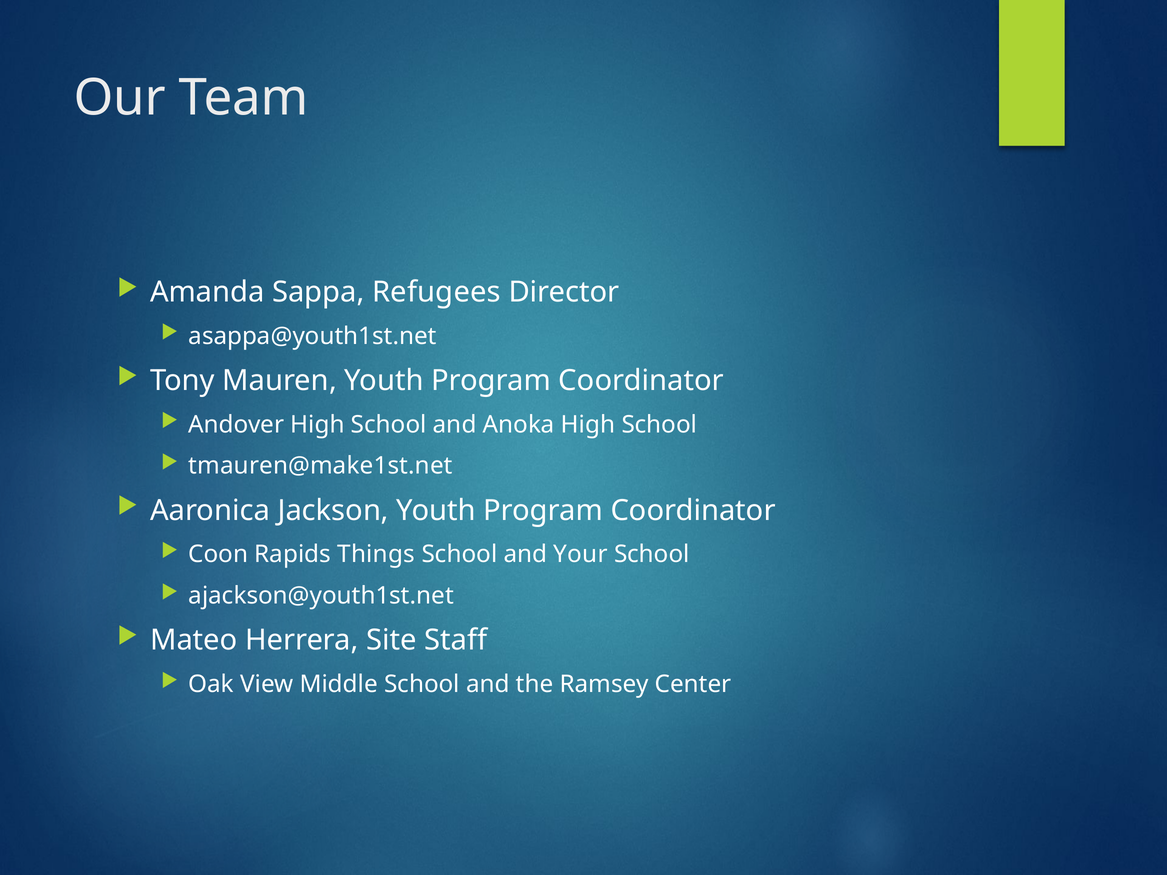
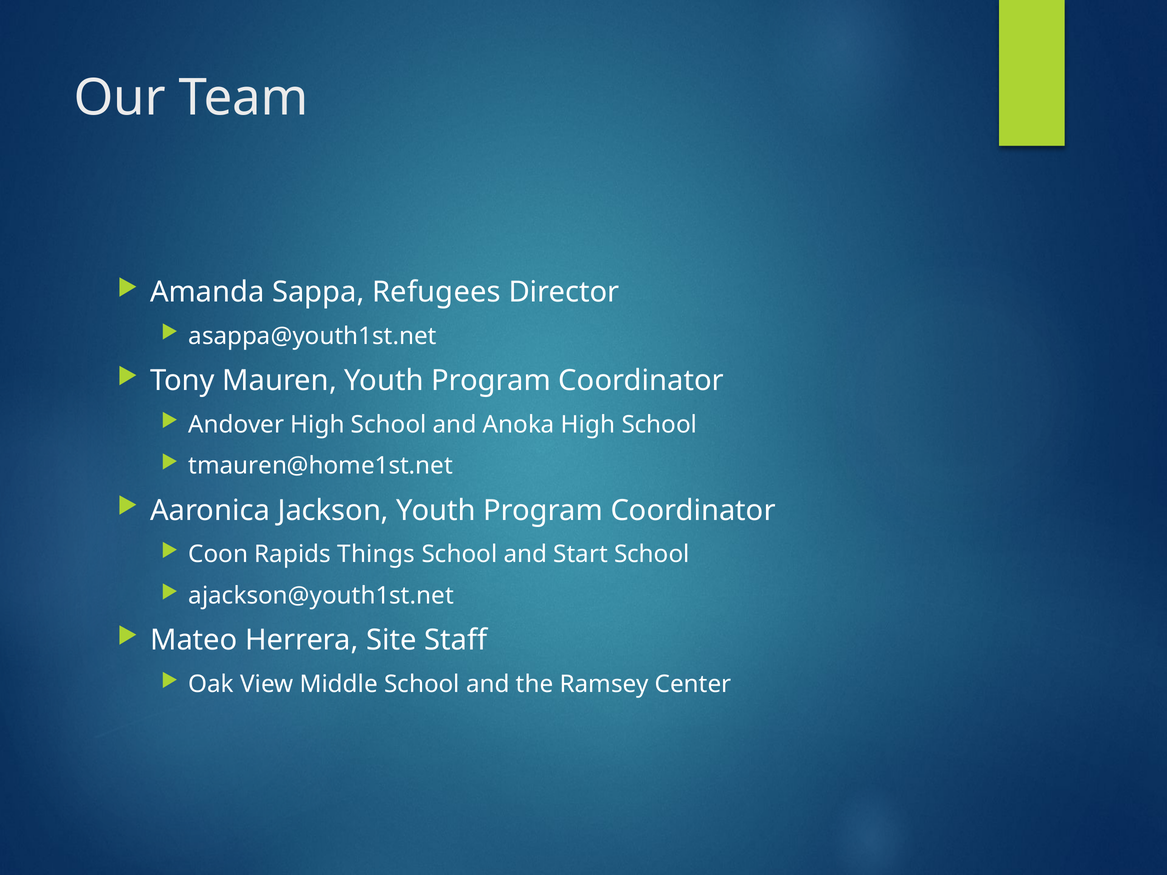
tmauren@make1st.net: tmauren@make1st.net -> tmauren@home1st.net
Your: Your -> Start
